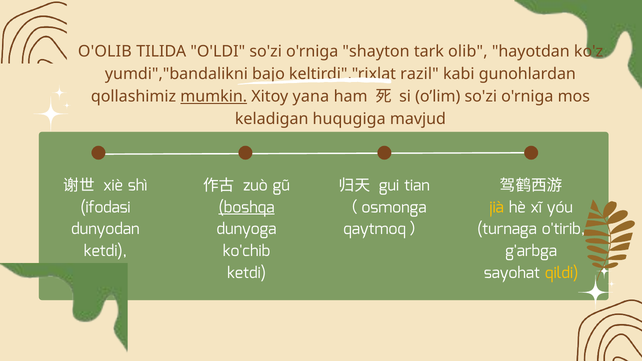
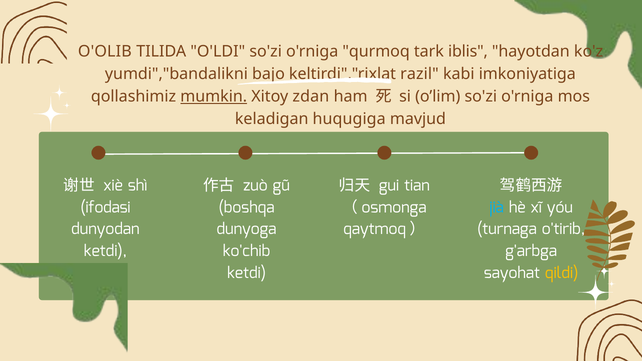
shayton: shayton -> qurmoq
olib: olib -> iblis
gunohlardan: gunohlardan -> imkoniyatiga
yana: yana -> zdan
boshqa underline: present -> none
jià colour: yellow -> light blue
